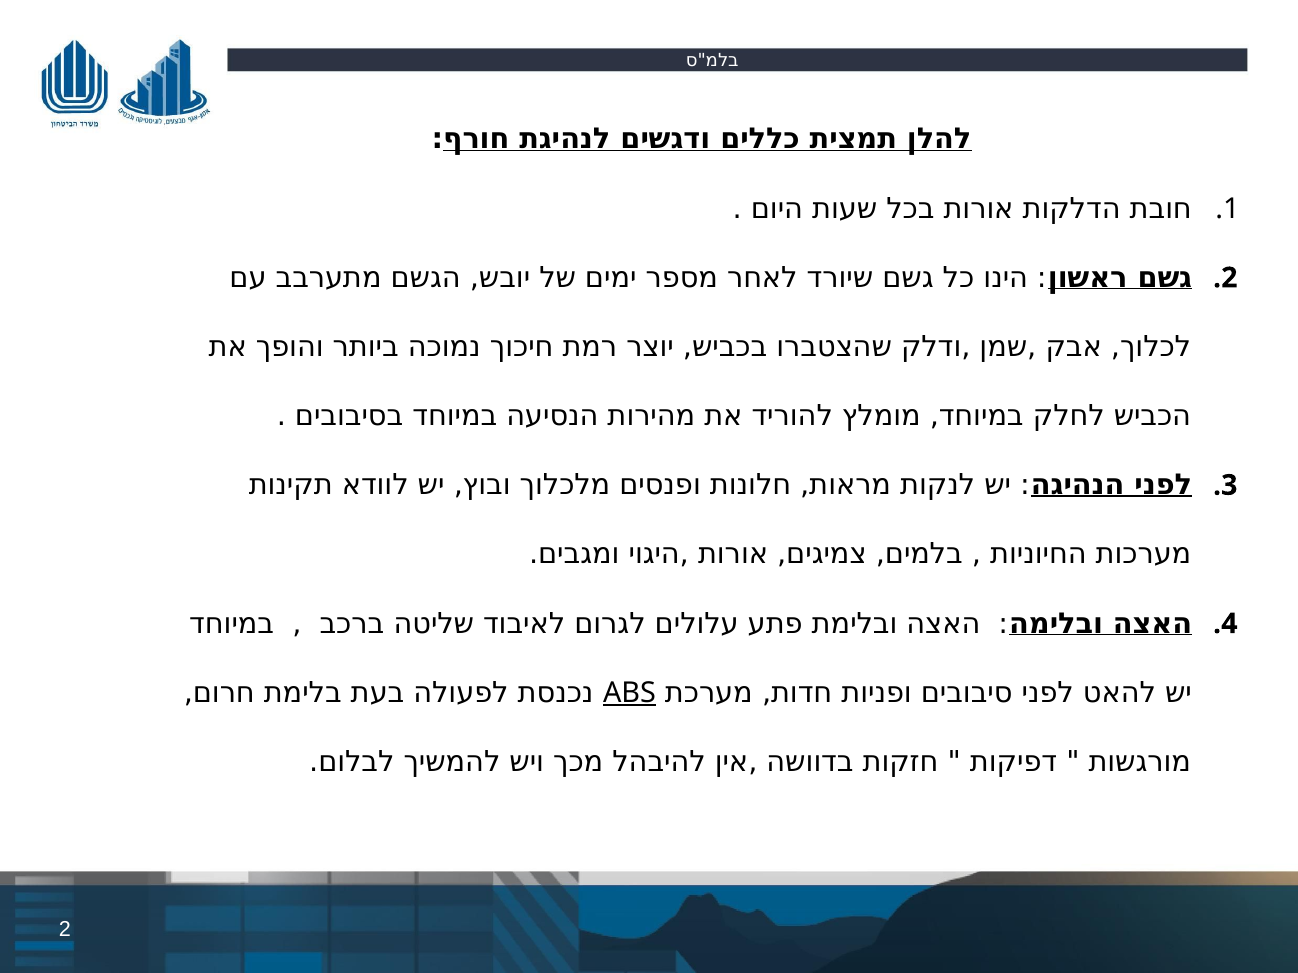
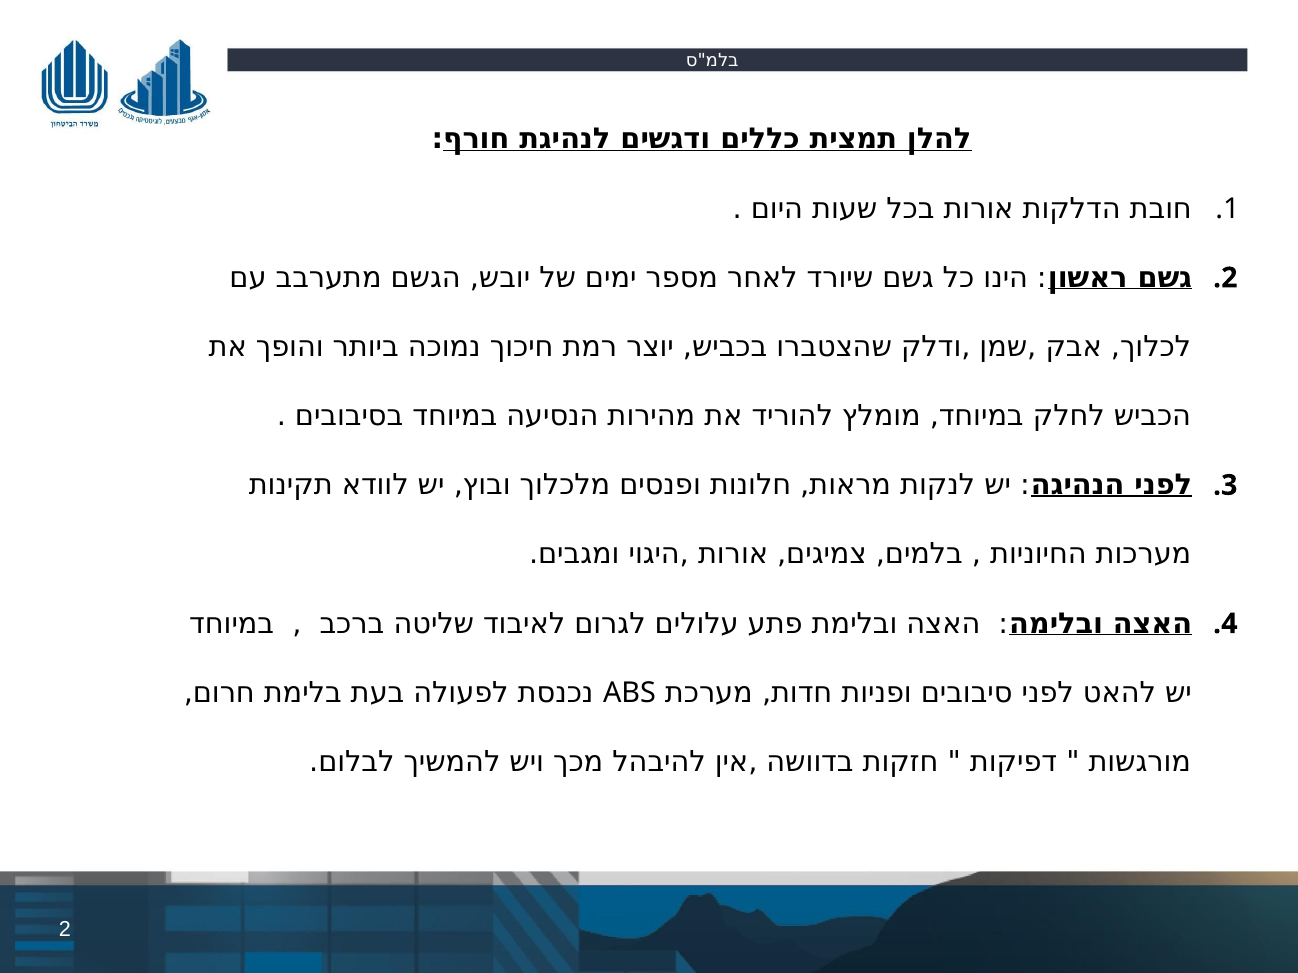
ABS underline: present -> none
